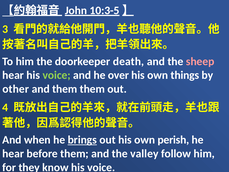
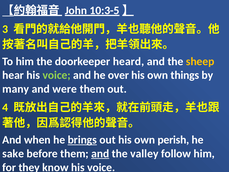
death: death -> heard
sheep colour: pink -> yellow
other: other -> many
and them: them -> were
hear at (13, 153): hear -> sake
and at (100, 153) underline: none -> present
